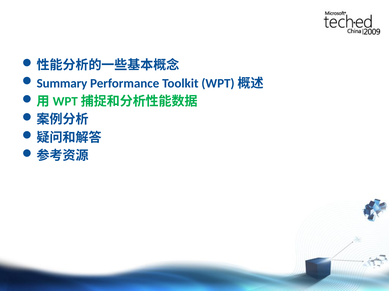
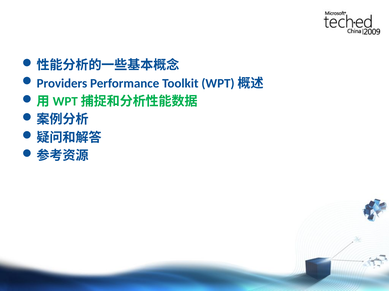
Summary: Summary -> Providers
